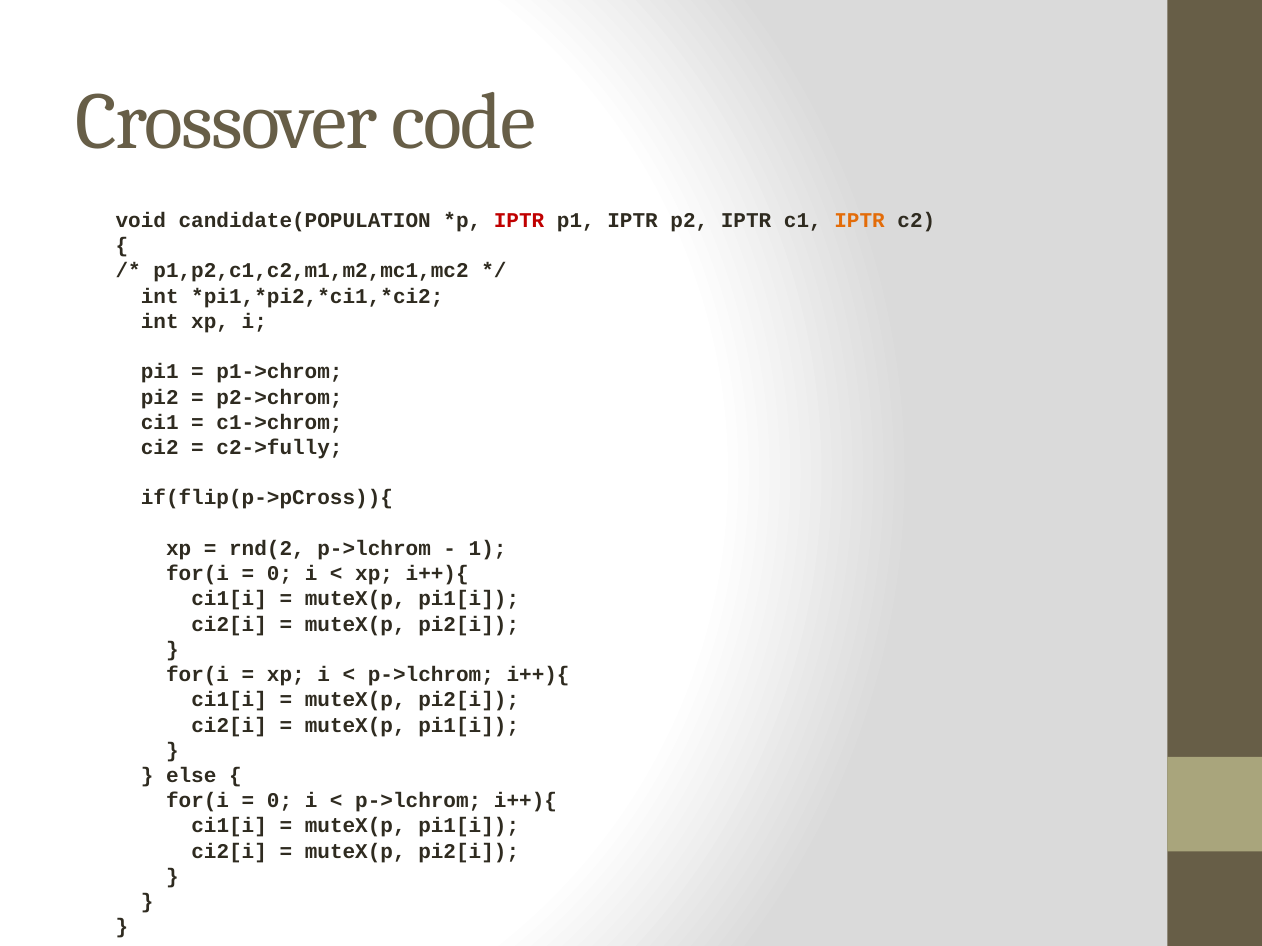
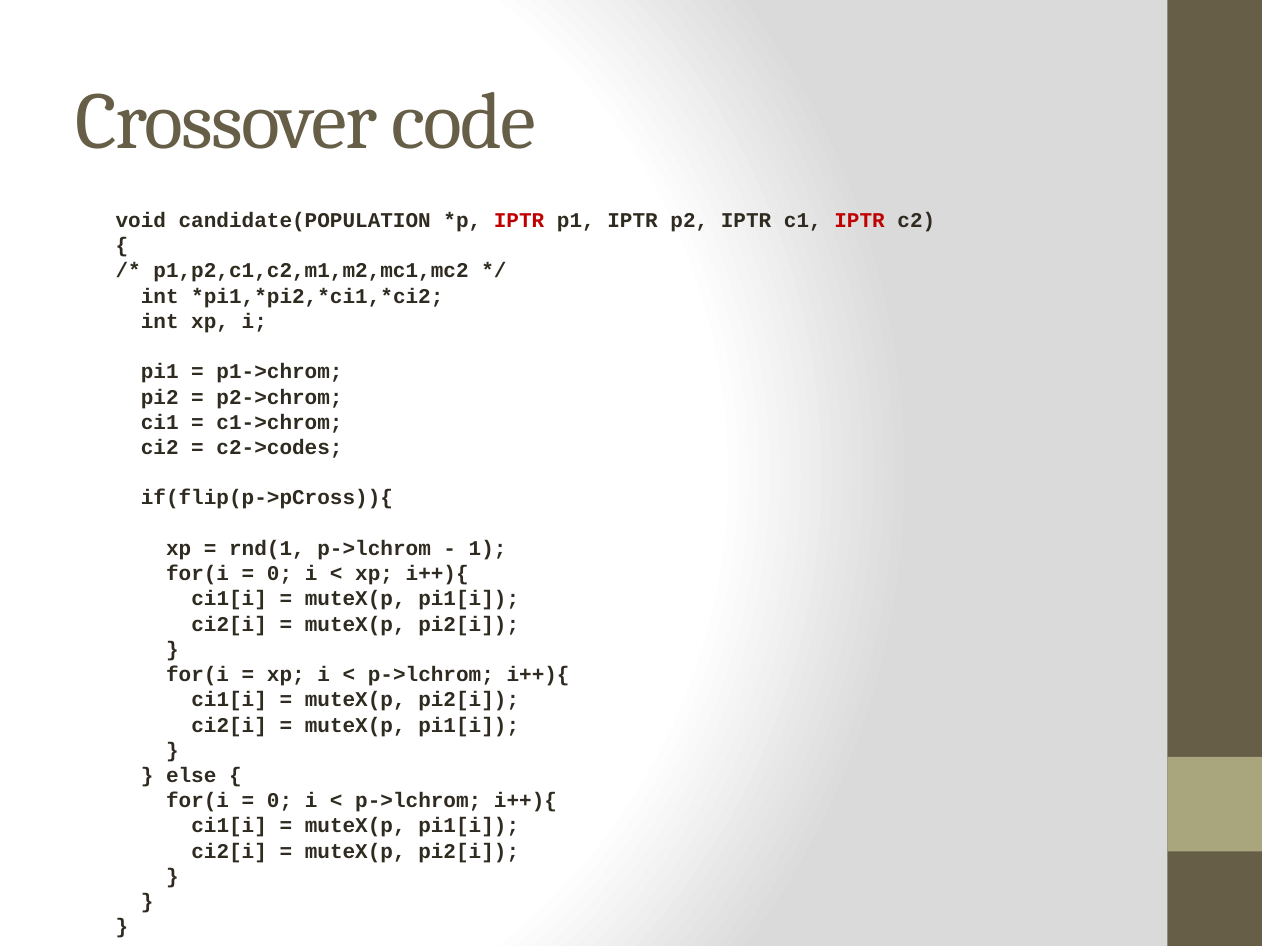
IPTR at (860, 221) colour: orange -> red
c2->fully: c2->fully -> c2->codes
rnd(2: rnd(2 -> rnd(1
